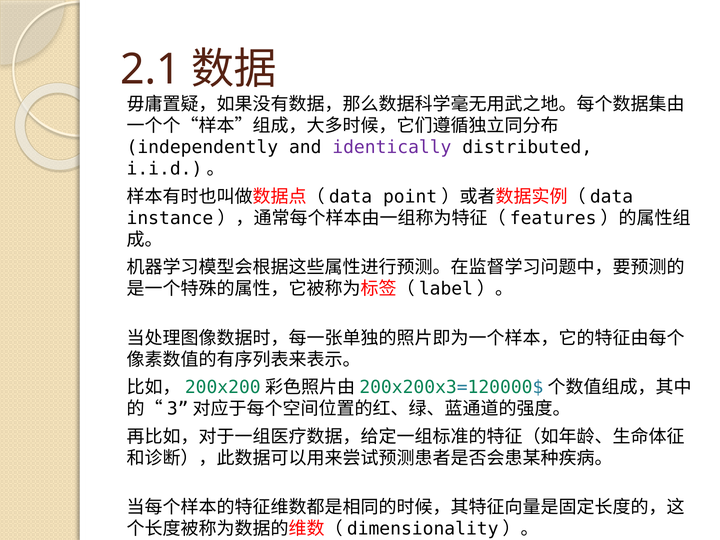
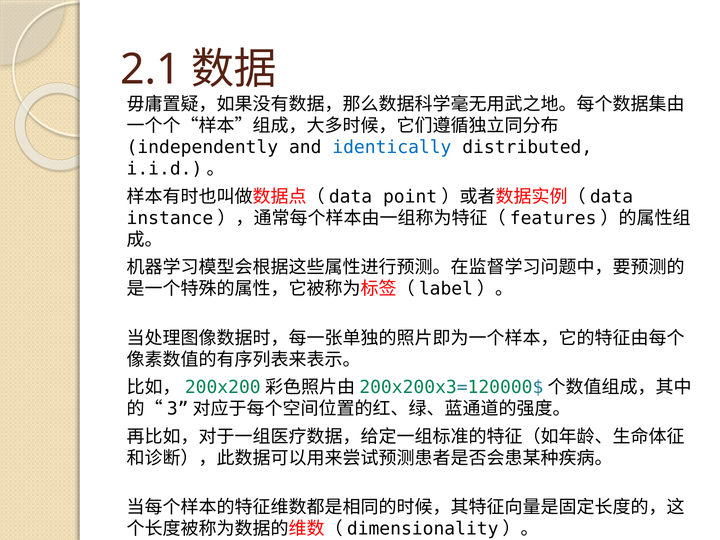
identically colour: purple -> blue
